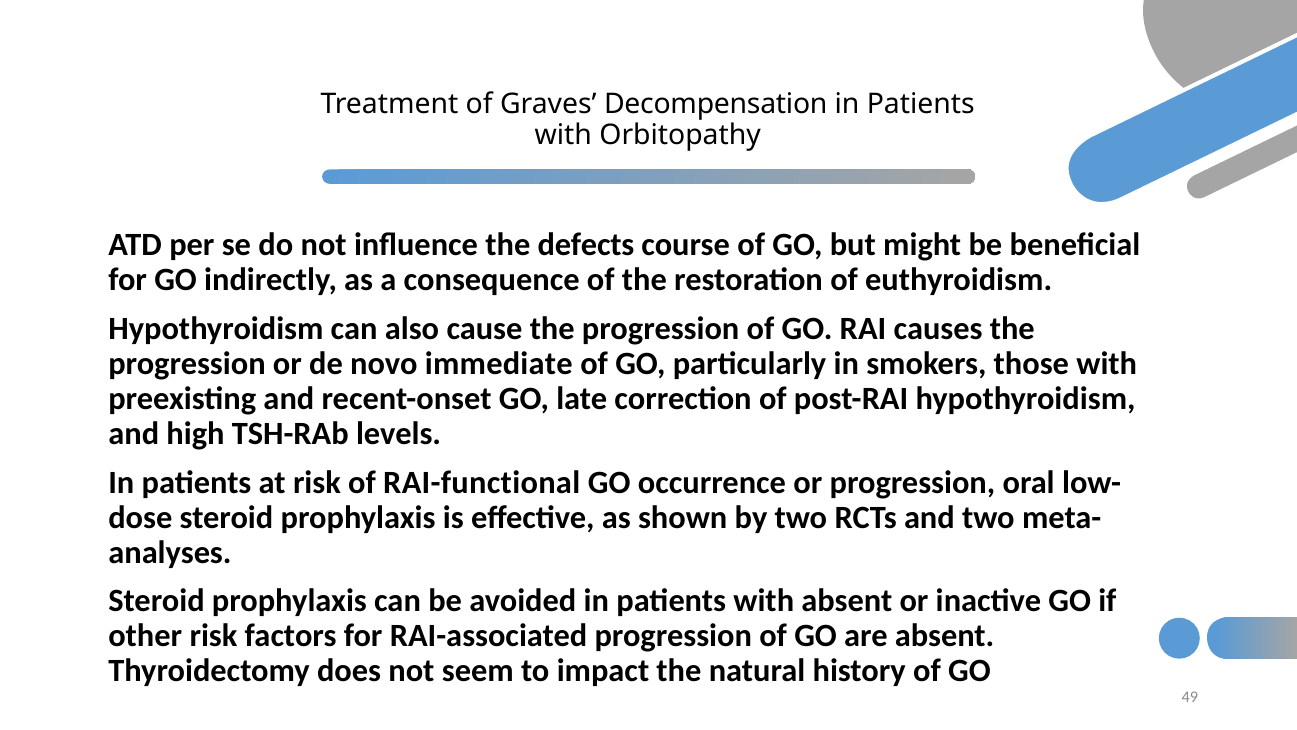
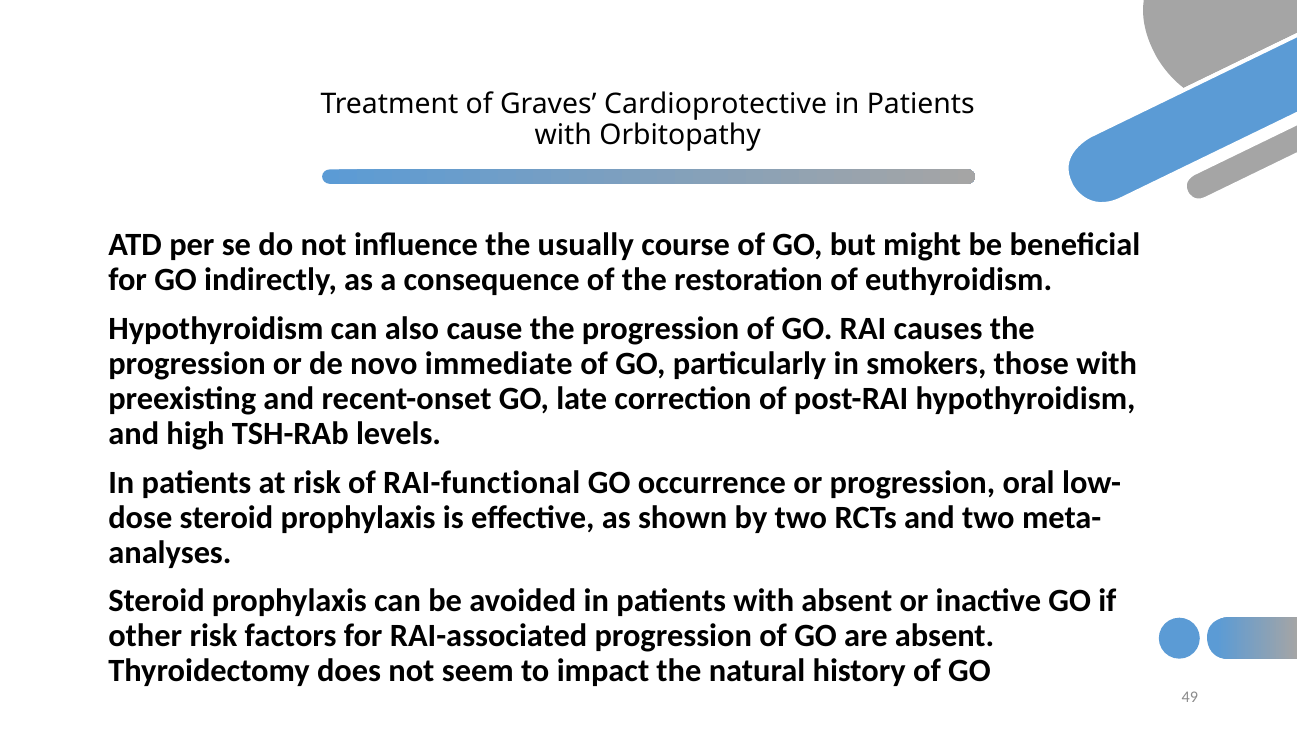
Decompensation: Decompensation -> Cardioprotective
defects: defects -> usually
